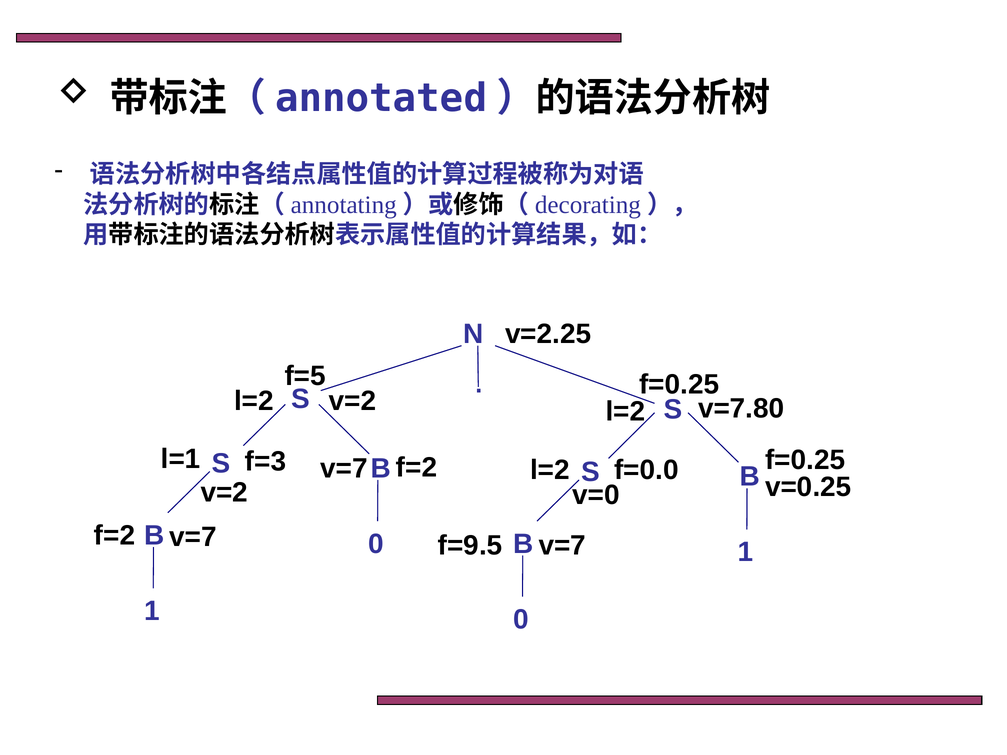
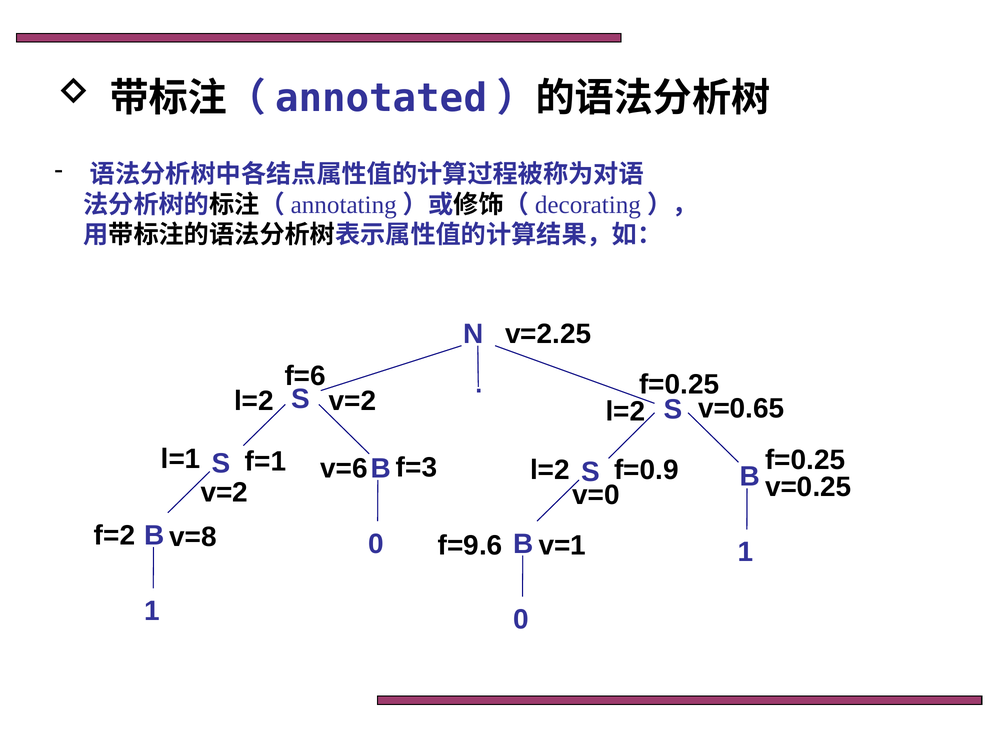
f=5: f=5 -> f=6
v=7.80: v=7.80 -> v=0.65
f=3: f=3 -> f=1
f=2 at (417, 467): f=2 -> f=3
v=7 at (344, 468): v=7 -> v=6
f=0.0: f=0.0 -> f=0.9
f=2 v=7: v=7 -> v=8
f=9.5: f=9.5 -> f=9.6
v=7 at (562, 546): v=7 -> v=1
